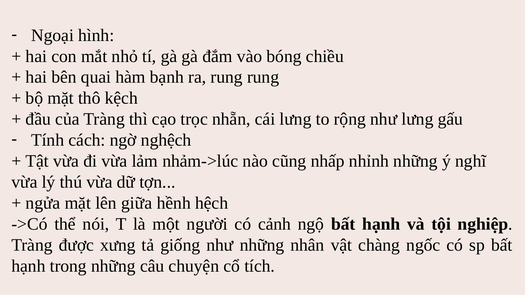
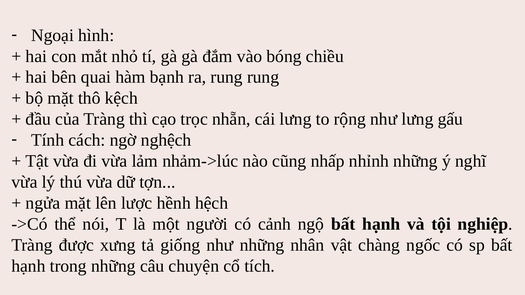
giữa: giữa -> lược
